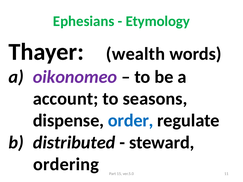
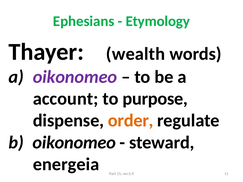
seasons: seasons -> purpose
order colour: blue -> orange
distributed at (74, 143): distributed -> oikonomeo
ordering: ordering -> energeia
